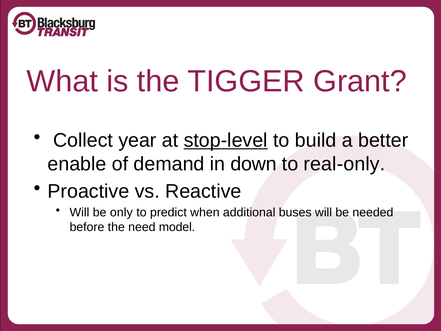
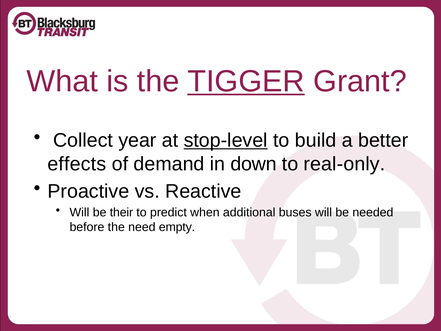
TIGGER underline: none -> present
enable: enable -> effects
only: only -> their
model: model -> empty
